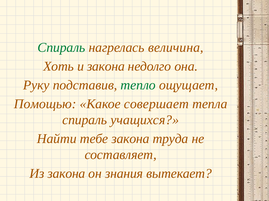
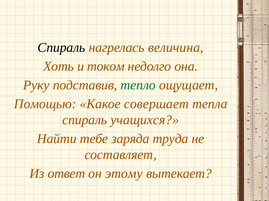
Спираль at (61, 48) colour: green -> black
и закона: закона -> током
тебе закона: закона -> заряда
Из закона: закона -> ответ
знания: знания -> этому
